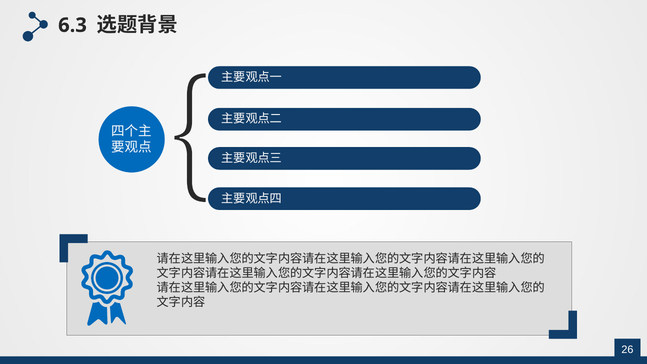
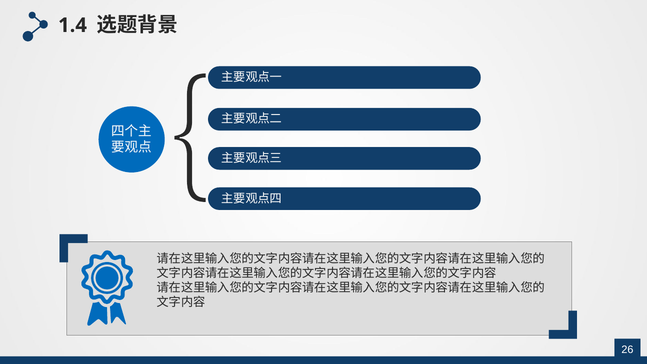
6.3: 6.3 -> 1.4
